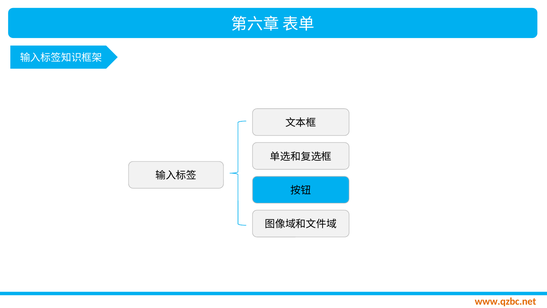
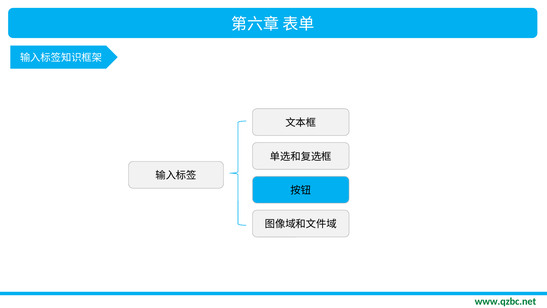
www.qzbc.net colour: orange -> green
